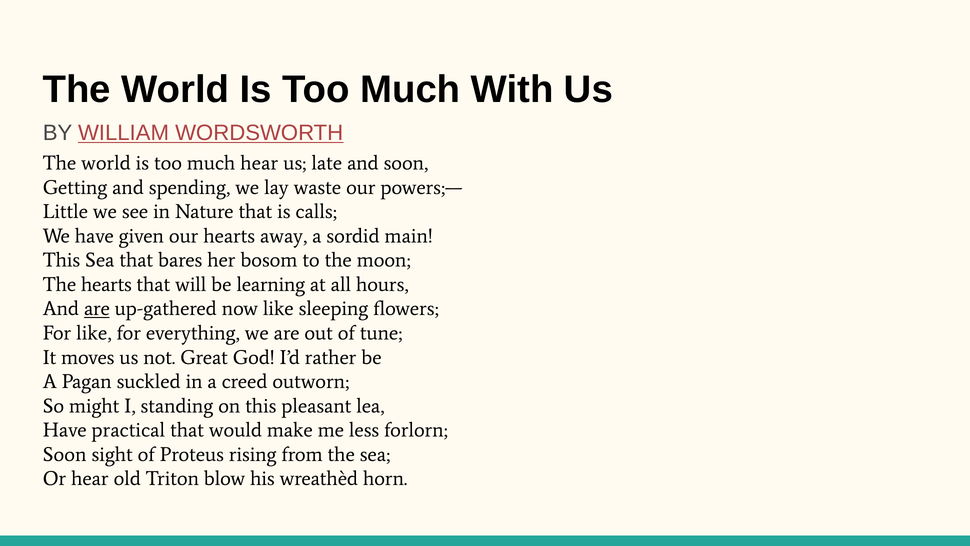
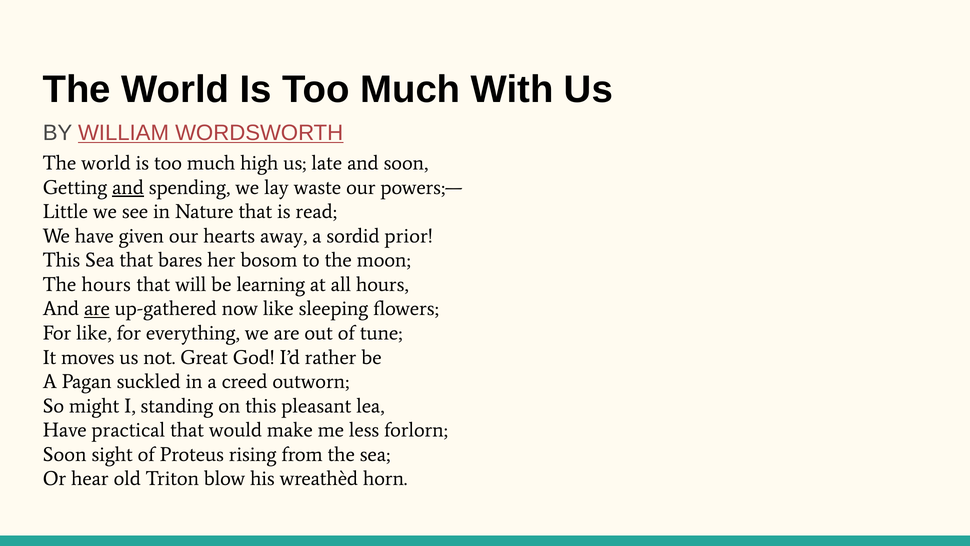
much hear: hear -> high
and at (128, 187) underline: none -> present
calls: calls -> read
main: main -> prior
The hearts: hearts -> hours
